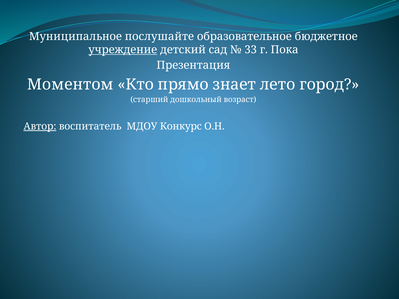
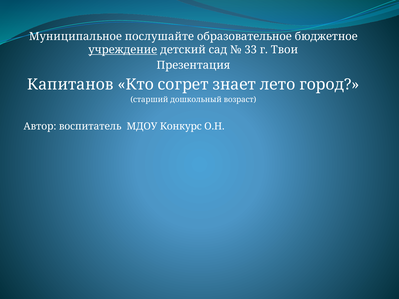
Пока: Пока -> Твои
Моментом: Моментом -> Капитанов
прямо: прямо -> согрет
Автор underline: present -> none
